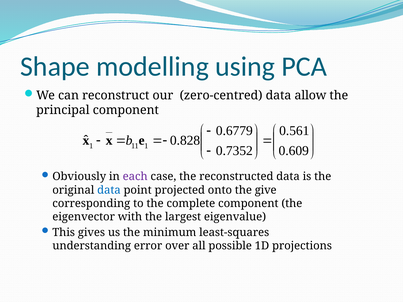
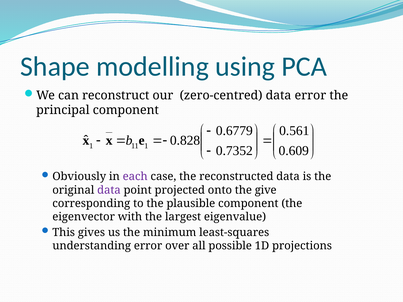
data allow: allow -> error
data at (109, 190) colour: blue -> purple
complete: complete -> plausible
